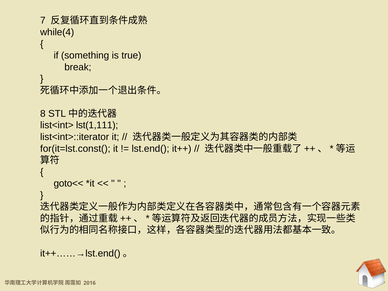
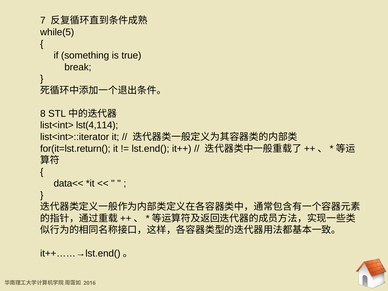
while(4: while(4 -> while(5
lst(1,111: lst(1,111 -> lst(4,114
for(it=lst.const(: for(it=lst.const( -> for(it=lst.return(
goto<<: goto<< -> data<<
